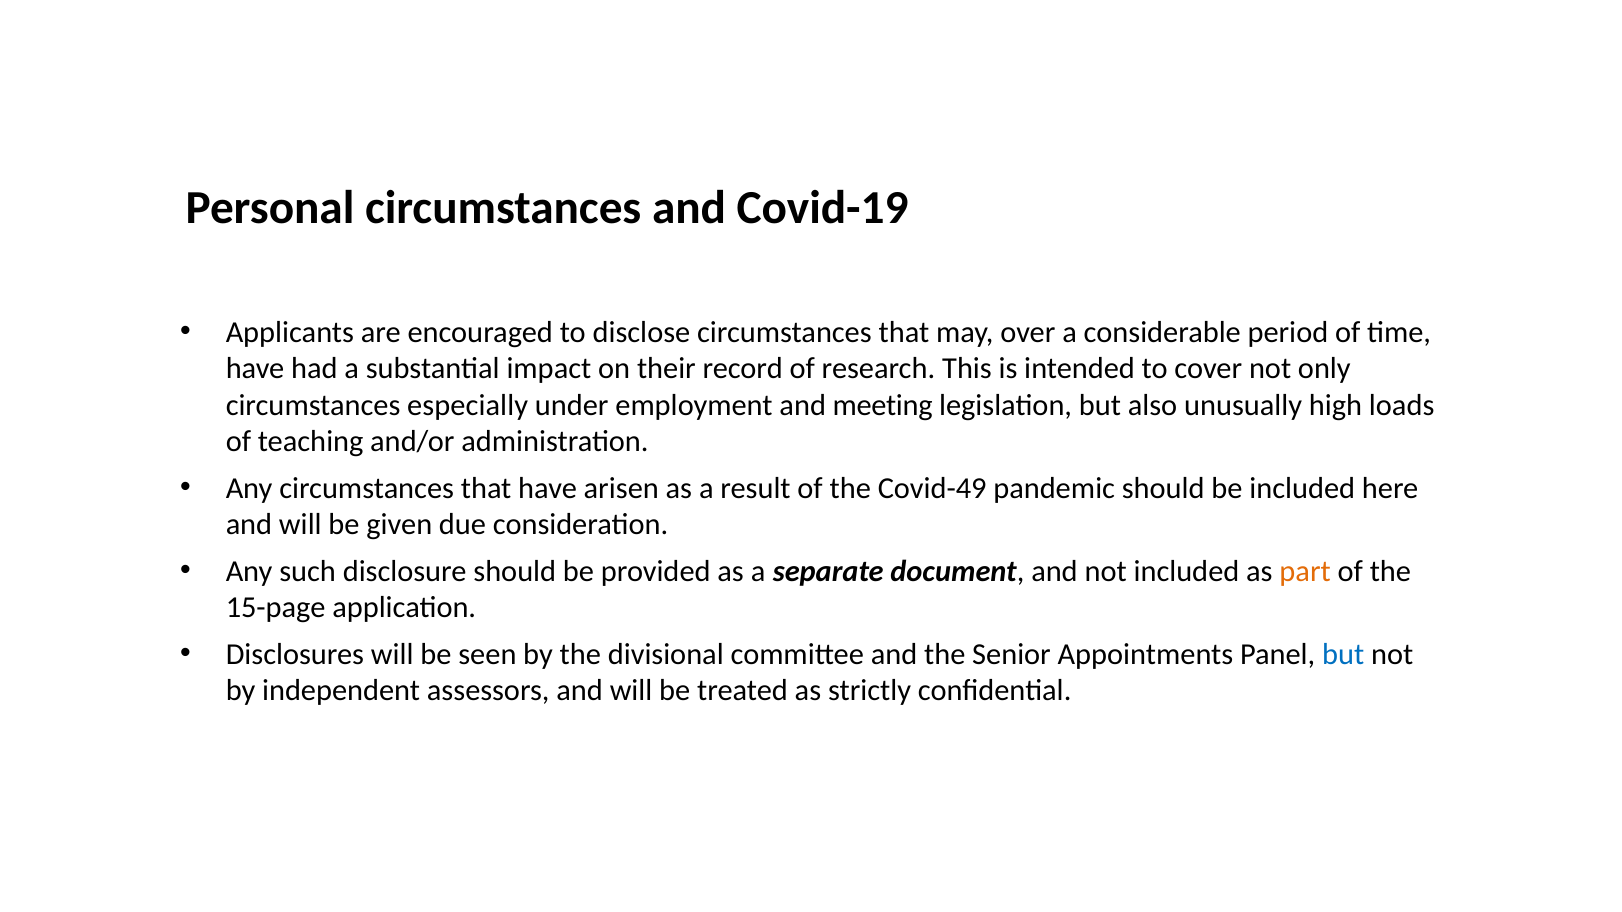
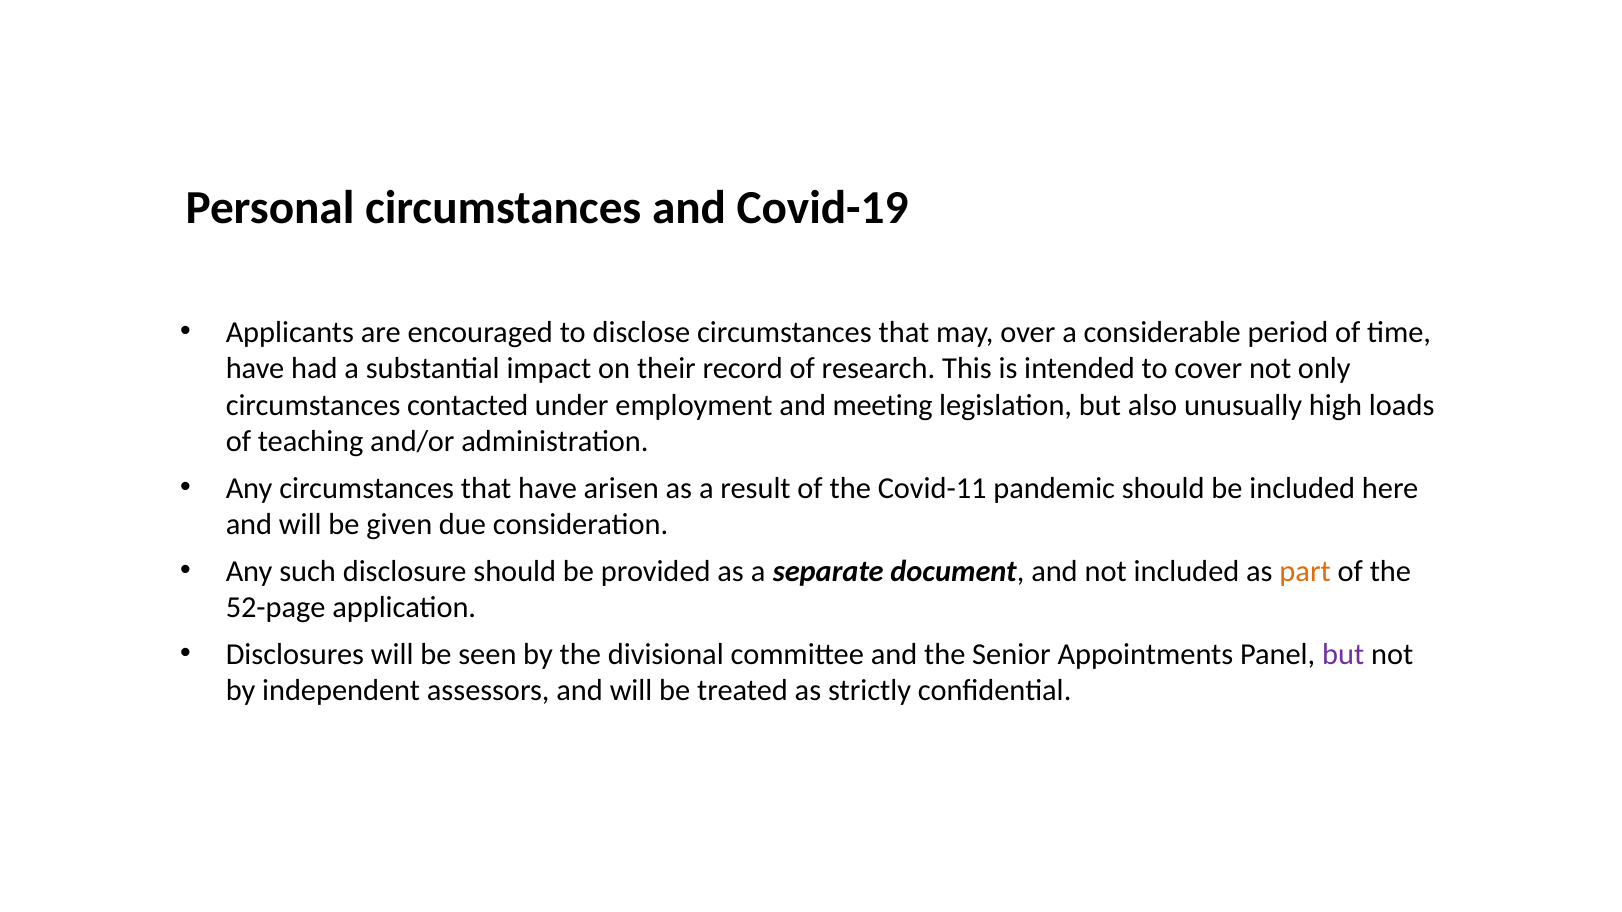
especially: especially -> contacted
Covid-49: Covid-49 -> Covid-11
15-page: 15-page -> 52-page
but at (1343, 655) colour: blue -> purple
